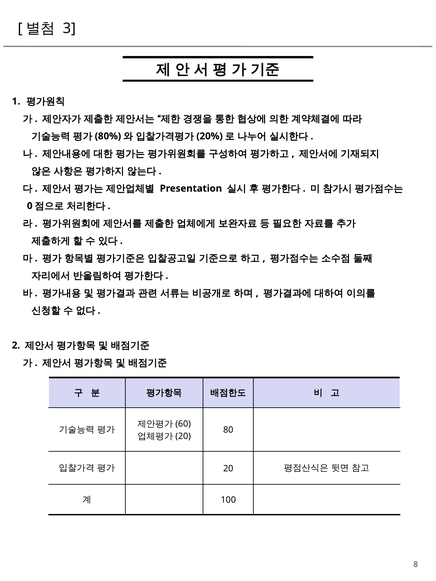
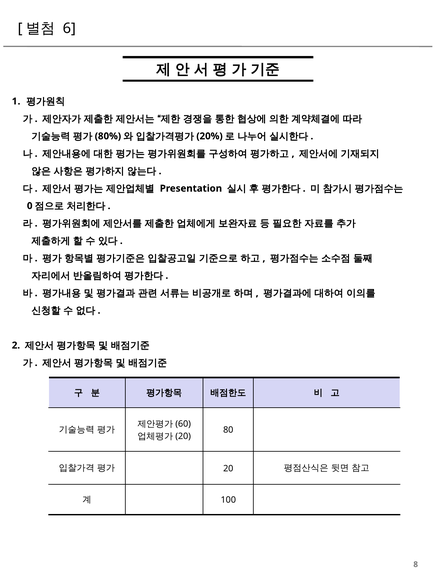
3: 3 -> 6
